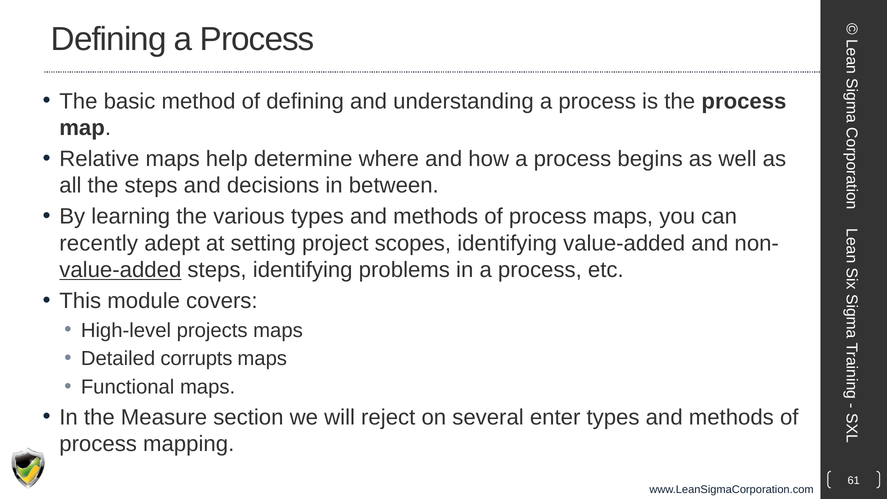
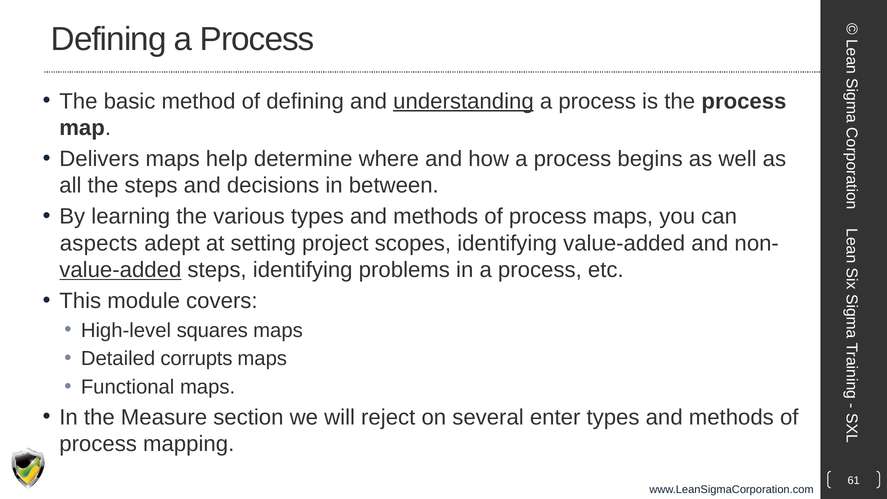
understanding underline: none -> present
Relative: Relative -> Delivers
recently: recently -> aspects
projects: projects -> squares
